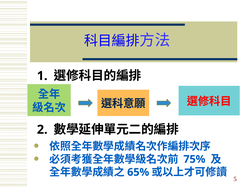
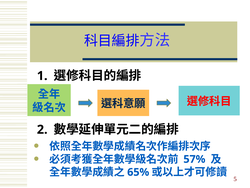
75%: 75% -> 57%
